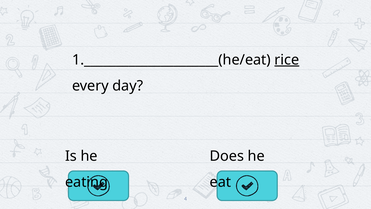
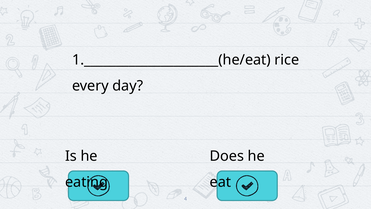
rice underline: present -> none
